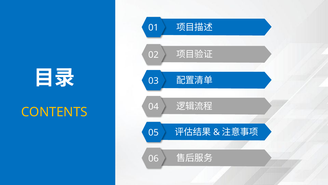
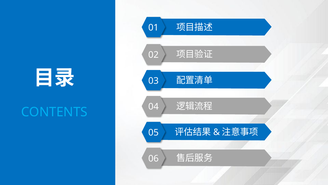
CONTENTS colour: yellow -> light blue
